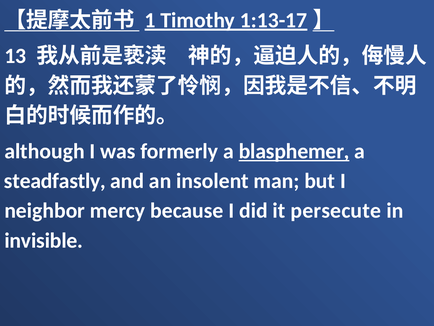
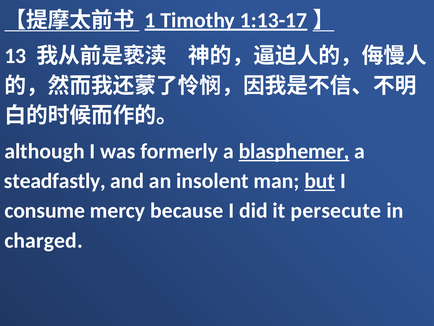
but underline: none -> present
neighbor: neighbor -> consume
invisible: invisible -> charged
